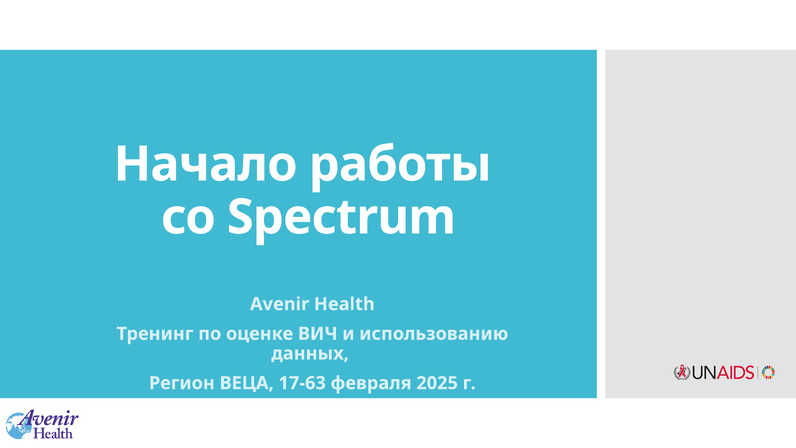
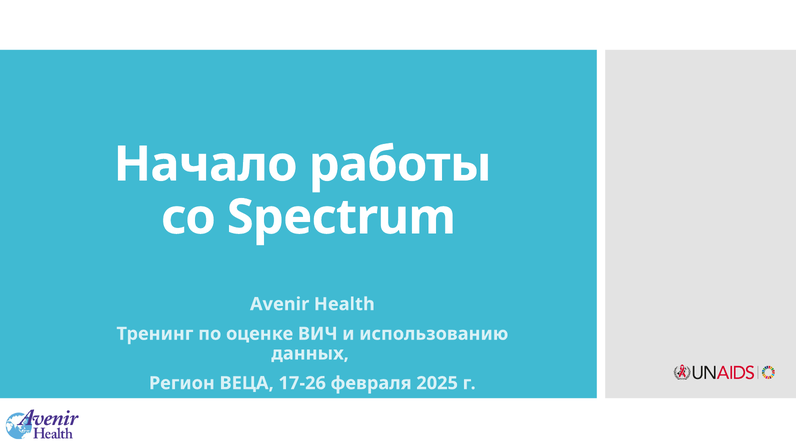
17-63: 17-63 -> 17-26
